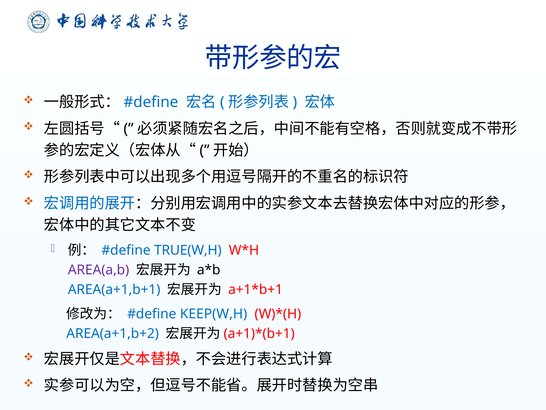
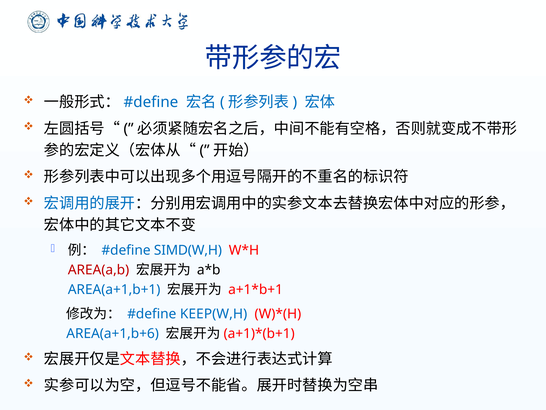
TRUE(W,H: TRUE(W,H -> SIMD(W,H
AREA(a,b colour: purple -> red
AREA(a+1,b+2: AREA(a+1,b+2 -> AREA(a+1,b+6
